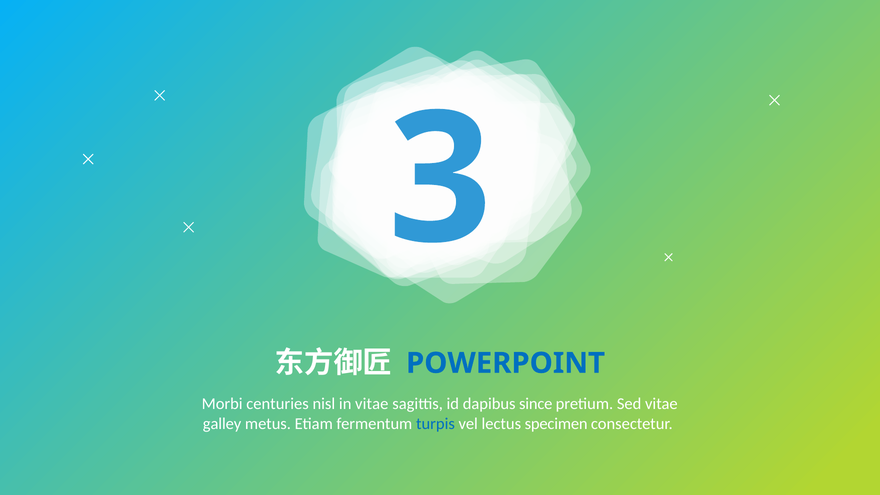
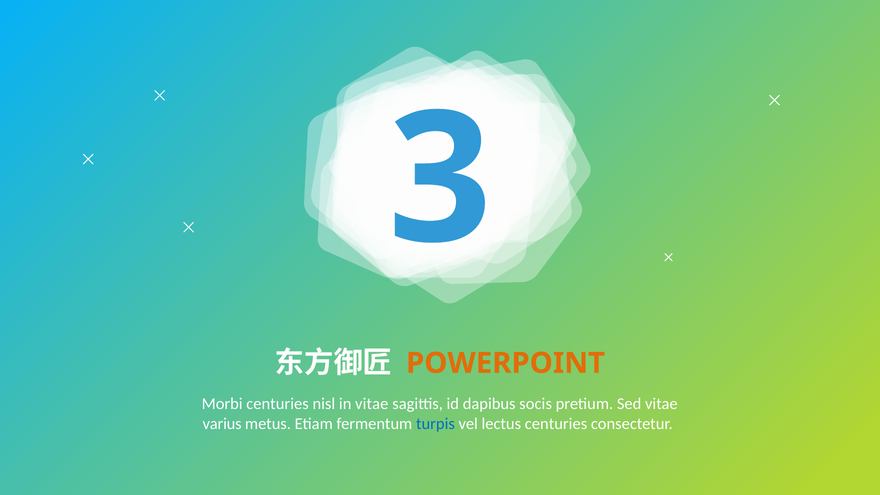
POWERPOINT colour: blue -> orange
since: since -> socis
galley: galley -> varius
lectus specimen: specimen -> centuries
